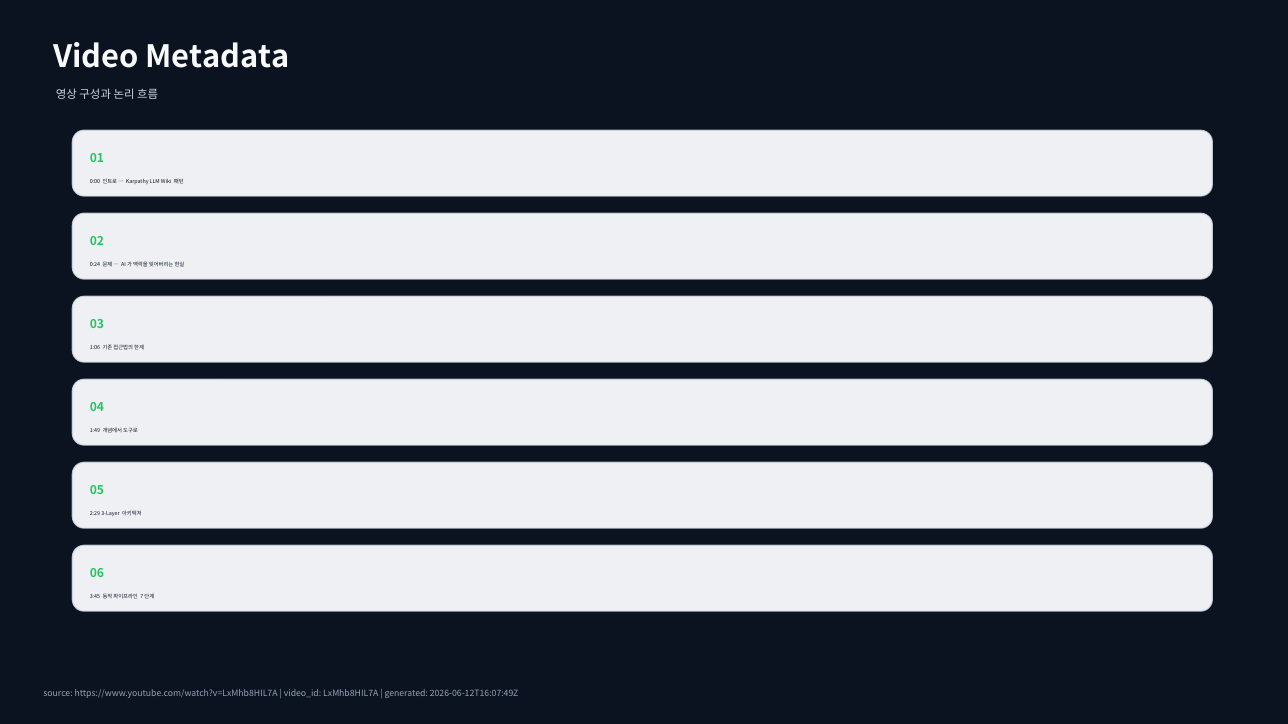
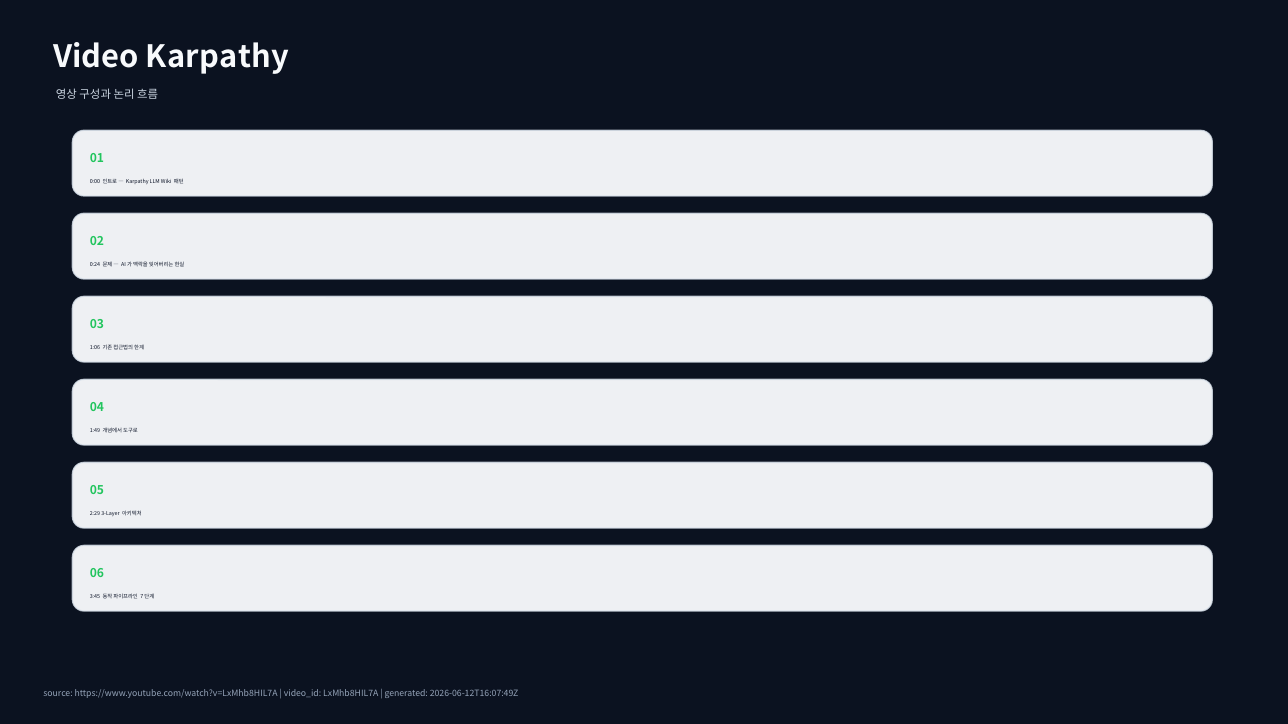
Video Metadata: Metadata -> Karpathy
